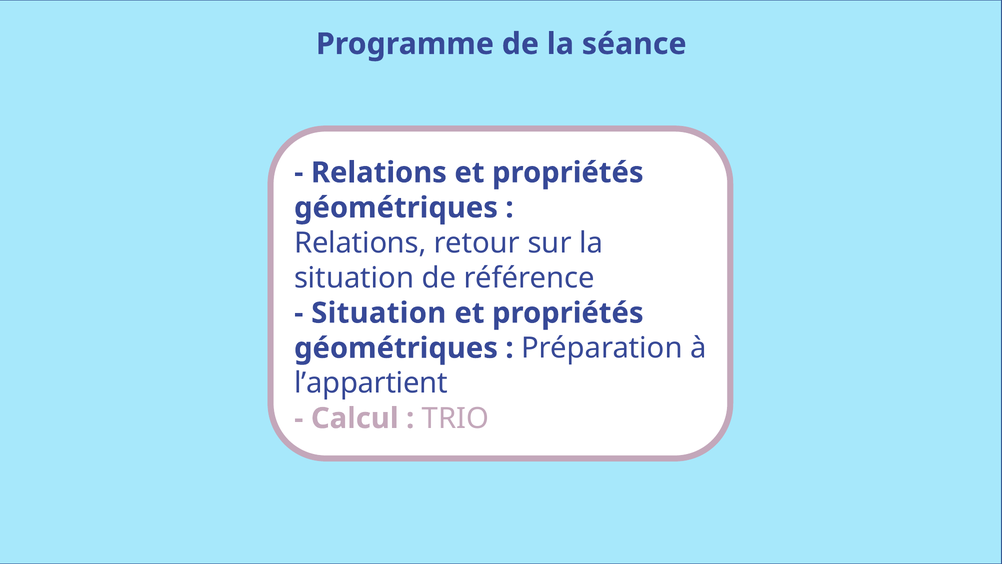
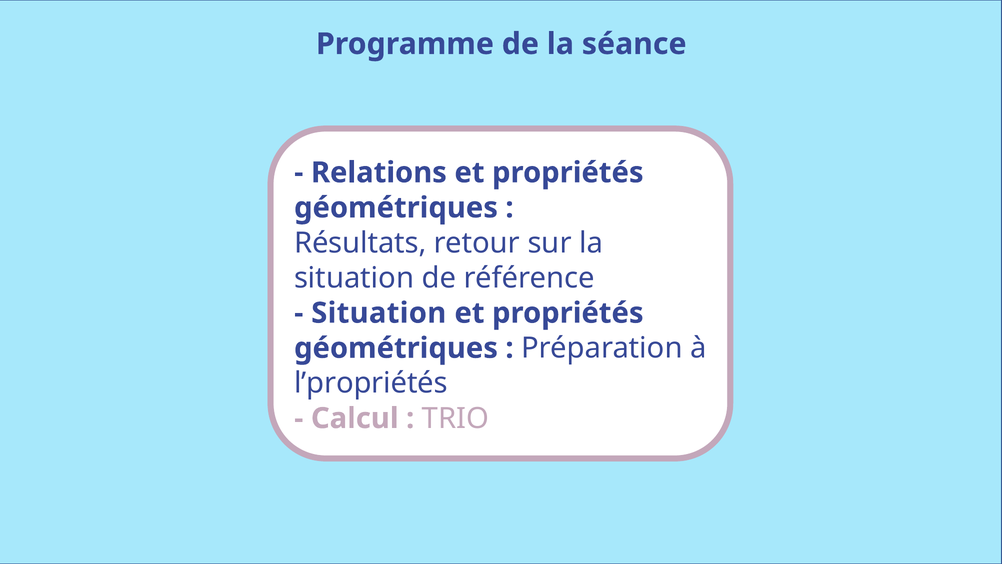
Relations at (360, 243): Relations -> Résultats
l’appartient: l’appartient -> l’propriétés
